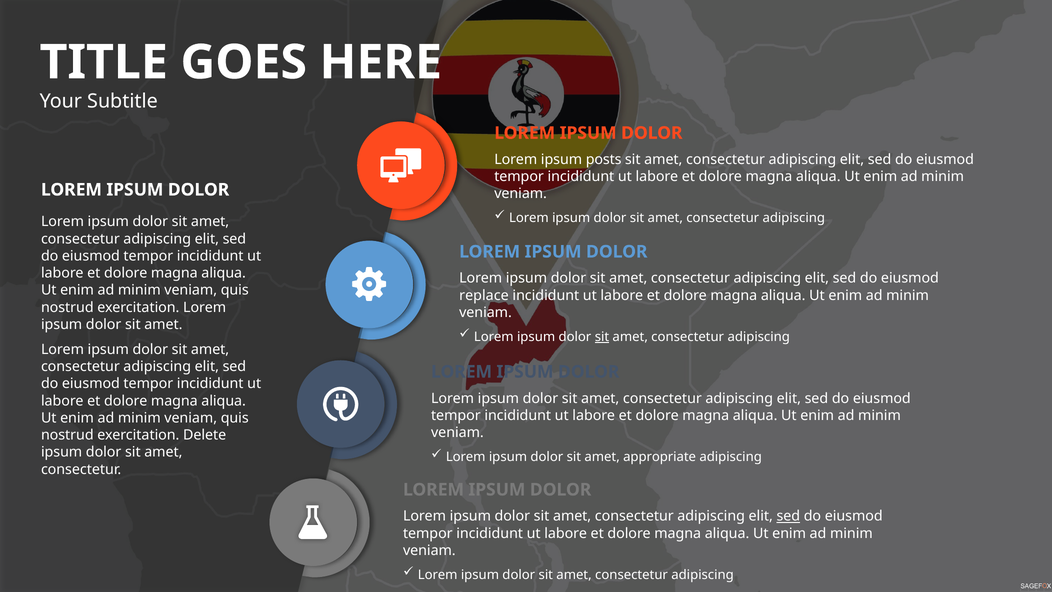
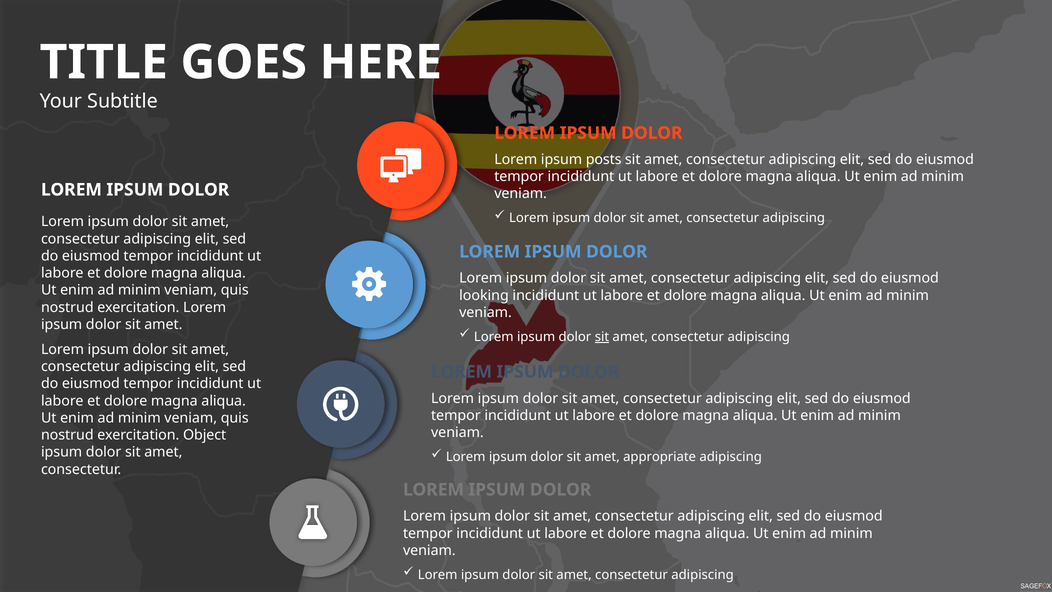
replace: replace -> looking
Delete: Delete -> Object
sed at (788, 516) underline: present -> none
